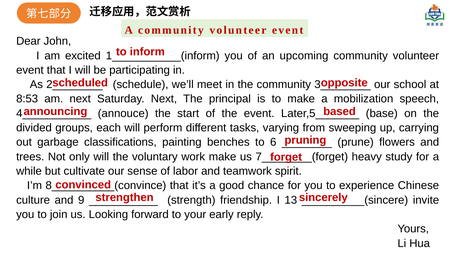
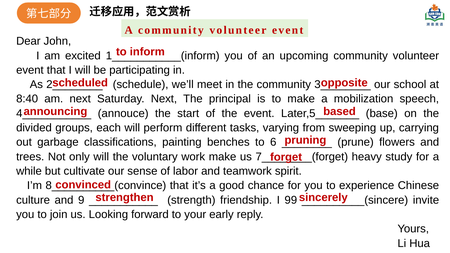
8:53: 8:53 -> 8:40
13: 13 -> 99
